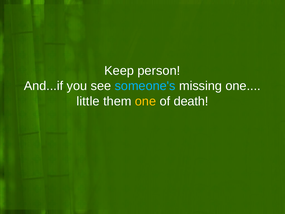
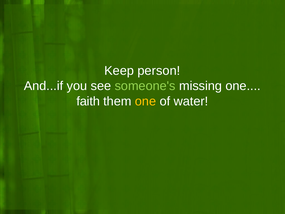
someone's colour: light blue -> light green
little: little -> faith
death: death -> water
